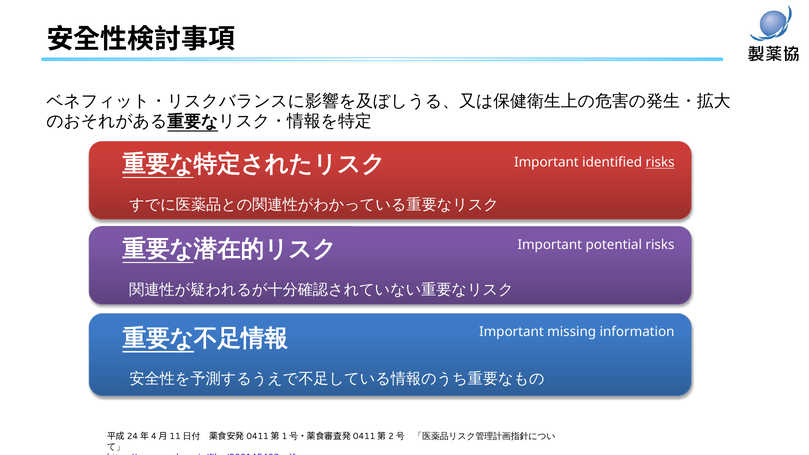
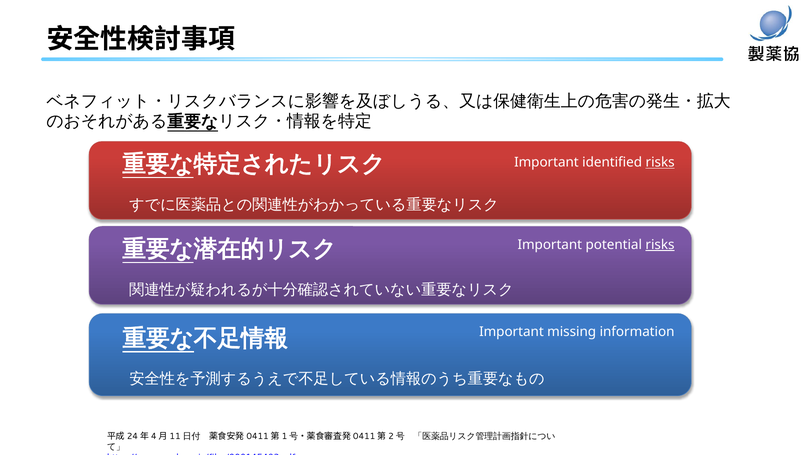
risks at (660, 245) underline: none -> present
